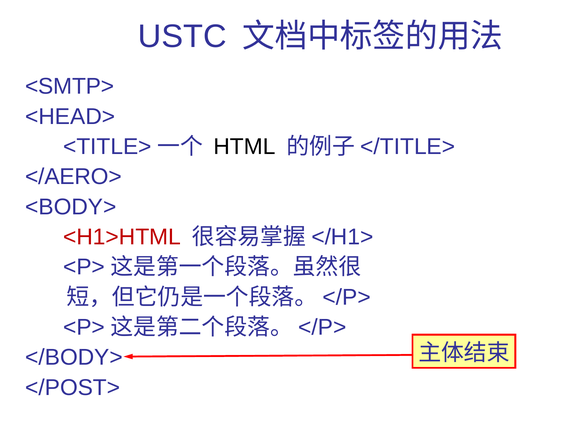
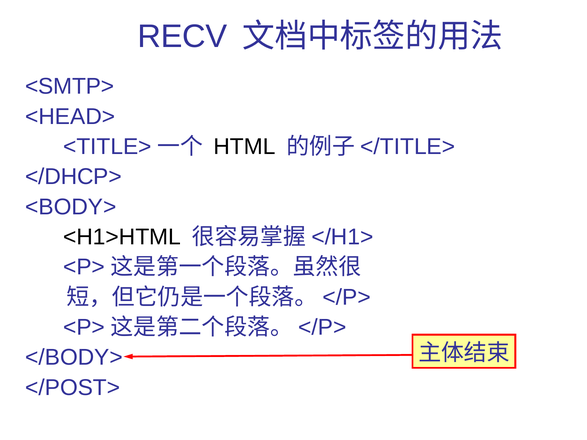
USTC: USTC -> RECV
</AERO>: </AERO> -> </DHCP>
<H1>HTML colour: red -> black
